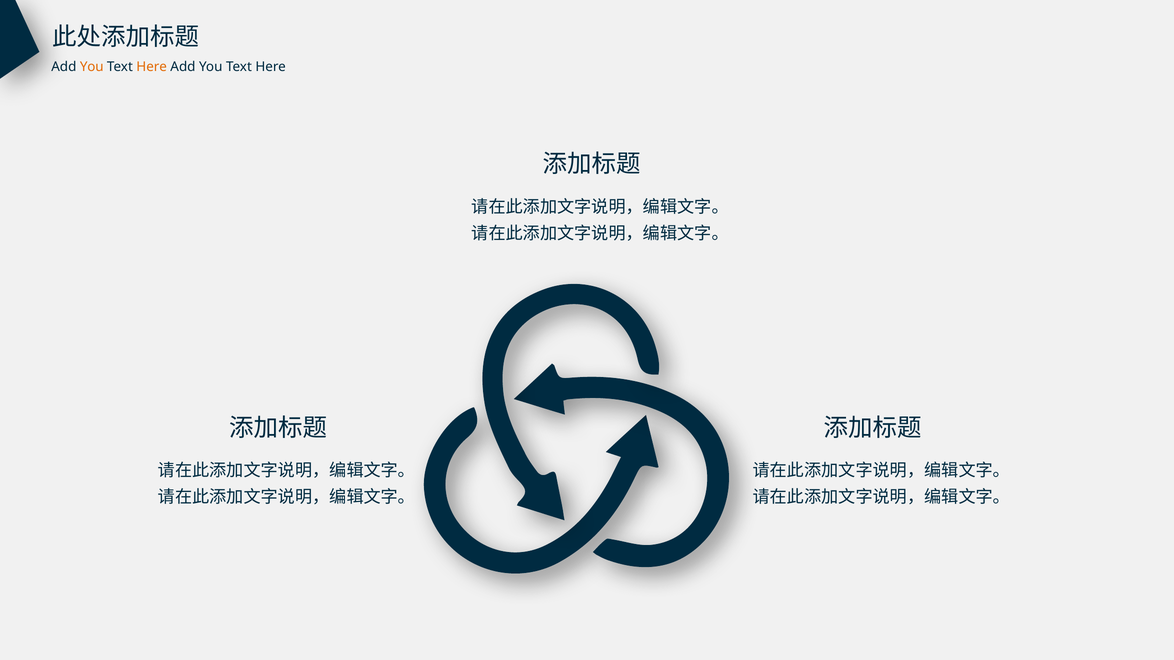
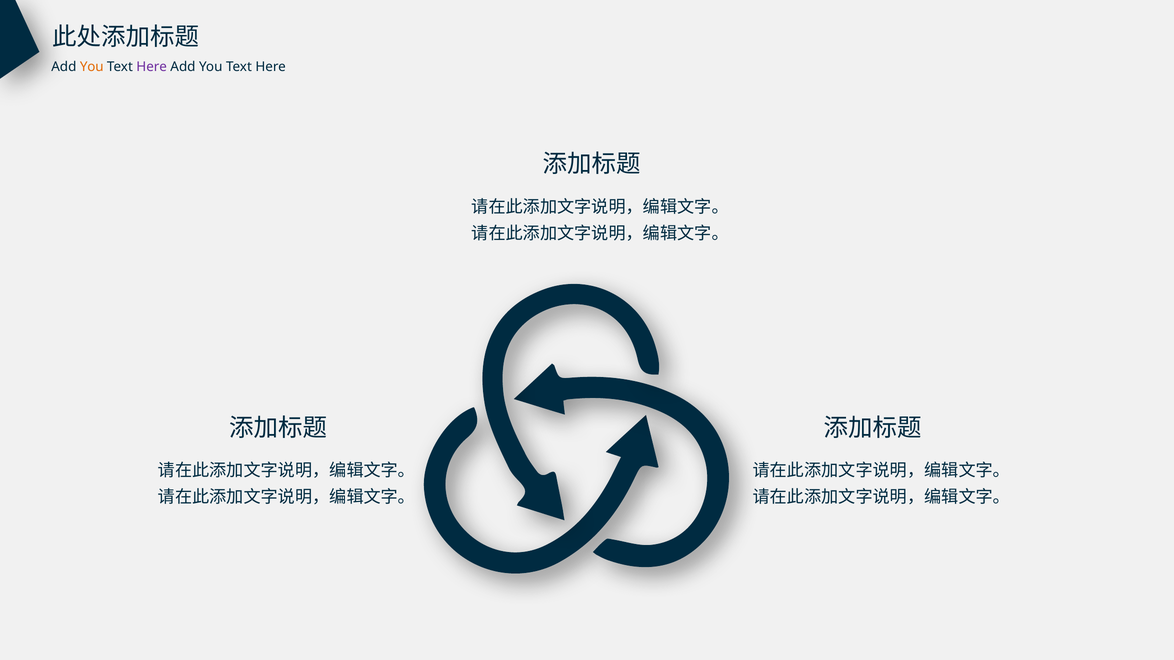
Here at (152, 67) colour: orange -> purple
